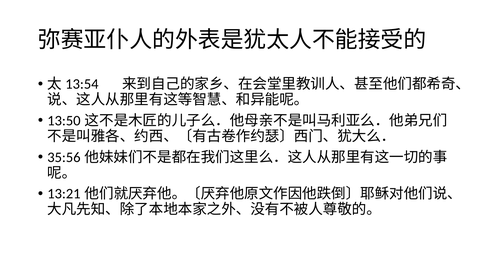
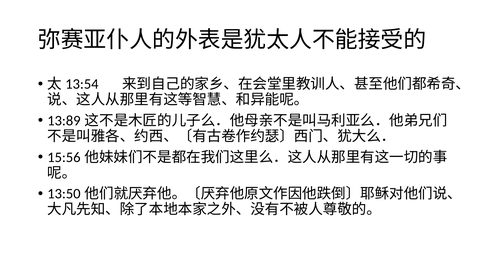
13:50: 13:50 -> 13:89
35:56: 35:56 -> 15:56
13:21: 13:21 -> 13:50
